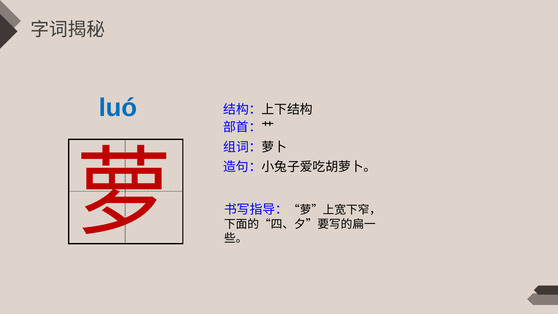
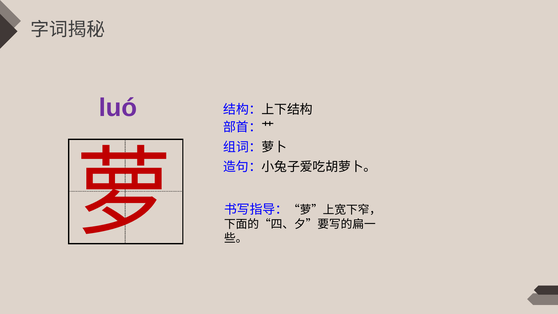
luó colour: blue -> purple
